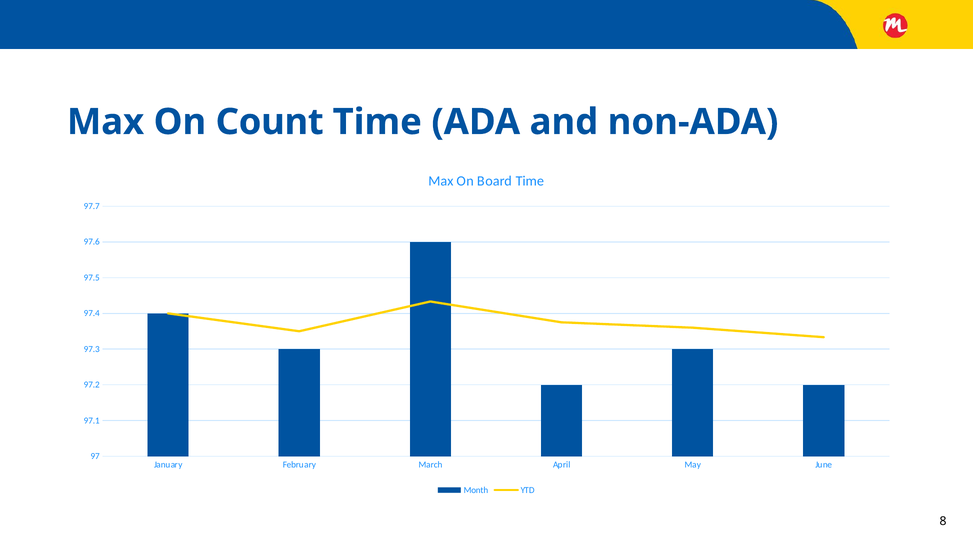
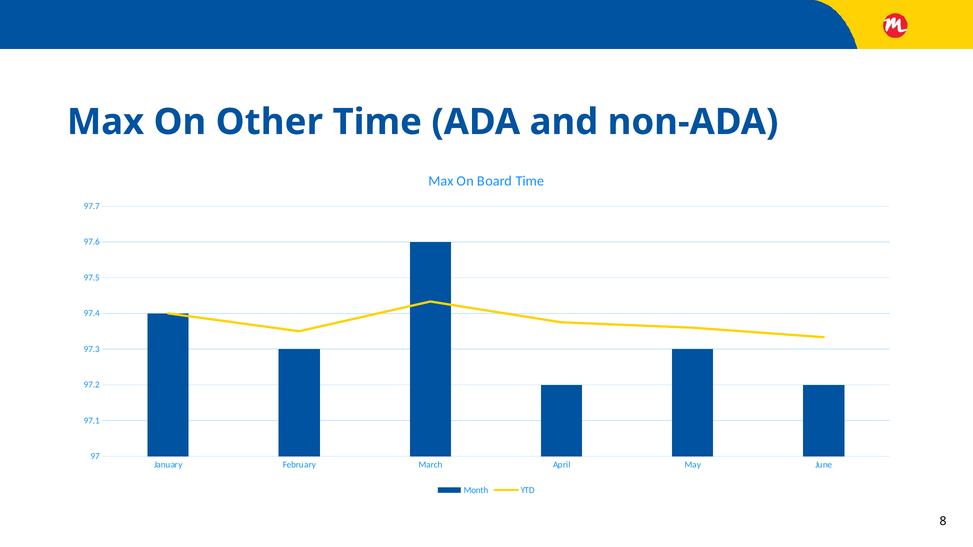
Count: Count -> Other
